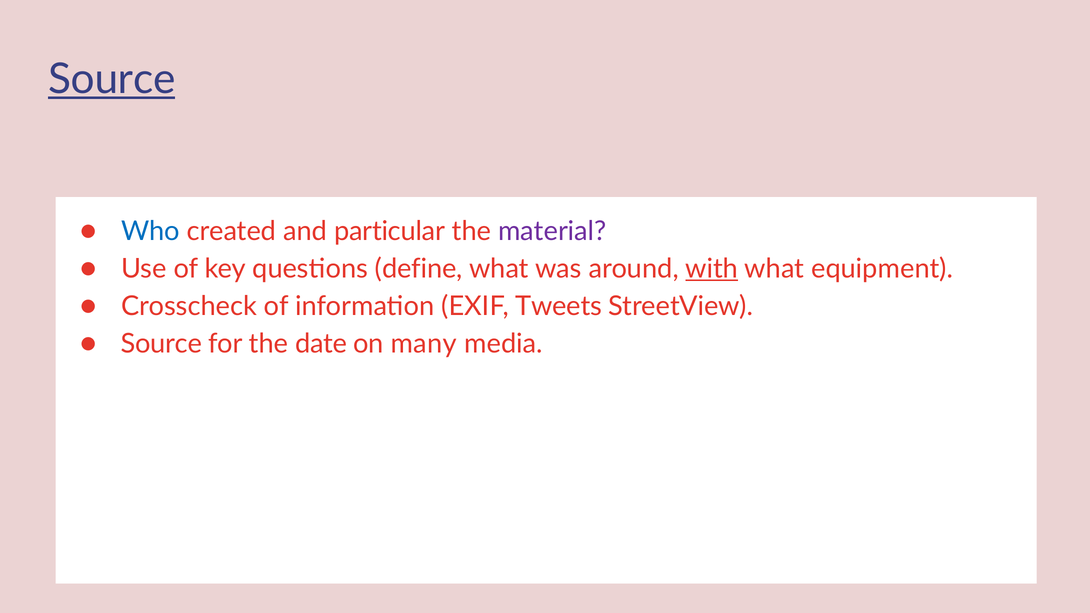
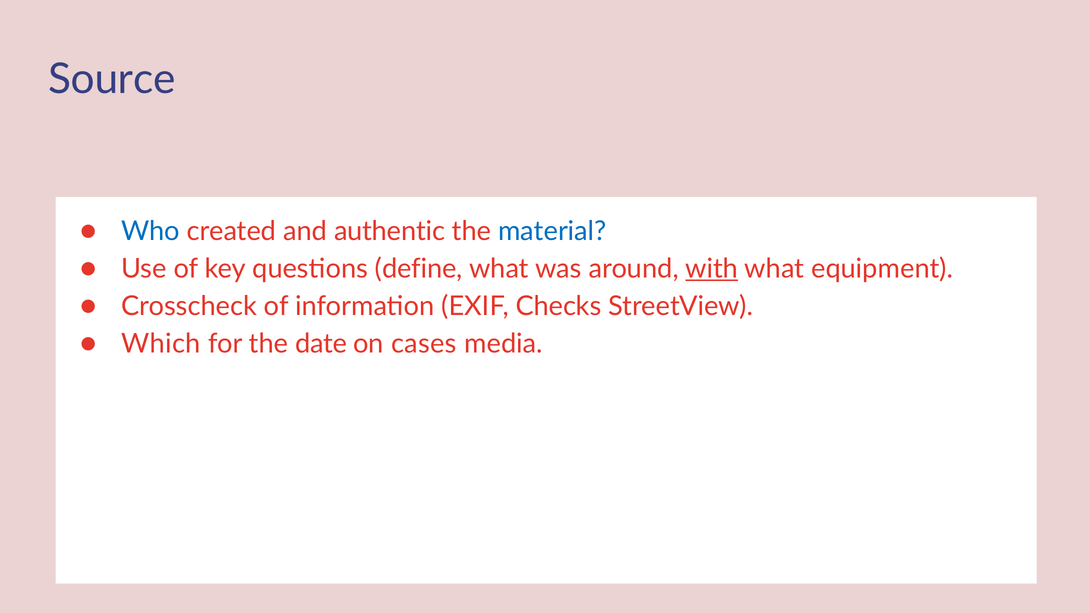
Source at (112, 79) underline: present -> none
particular: particular -> authentic
material colour: purple -> blue
Tweets: Tweets -> Checks
Source at (161, 344): Source -> Which
many: many -> cases
